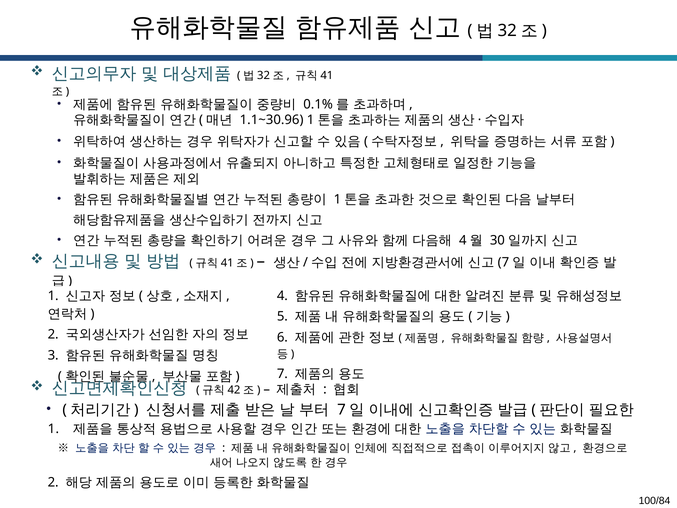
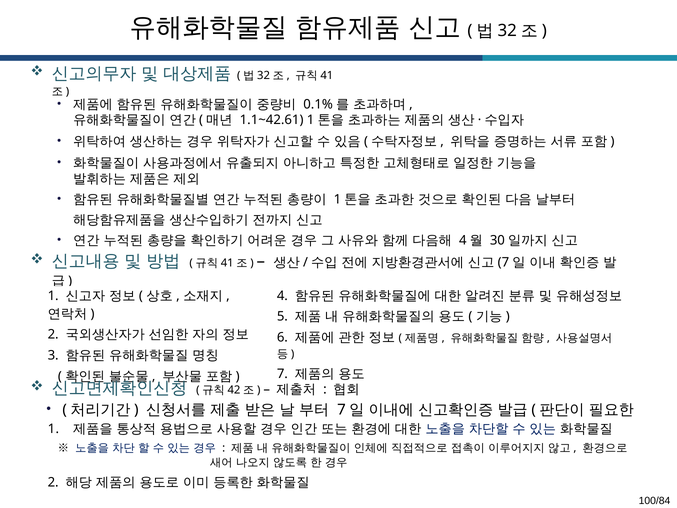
1.1~30.96: 1.1~30.96 -> 1.1~42.61
